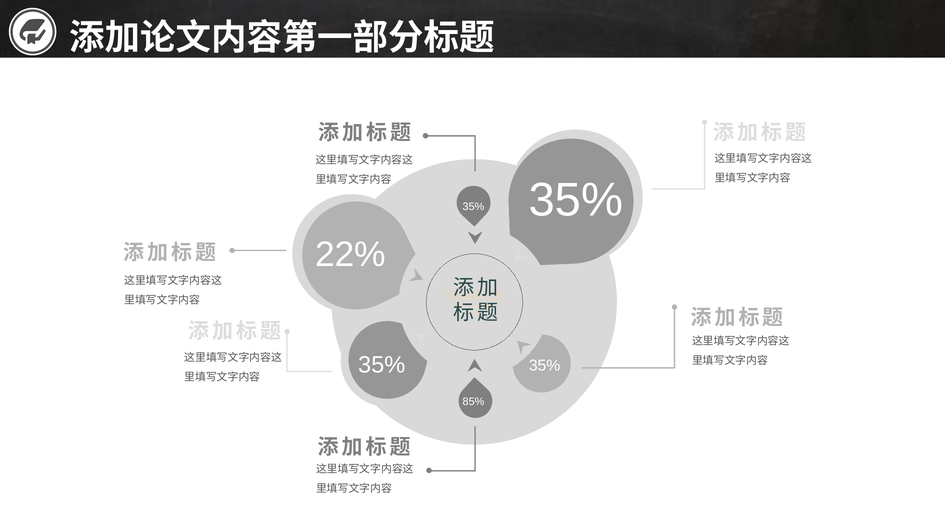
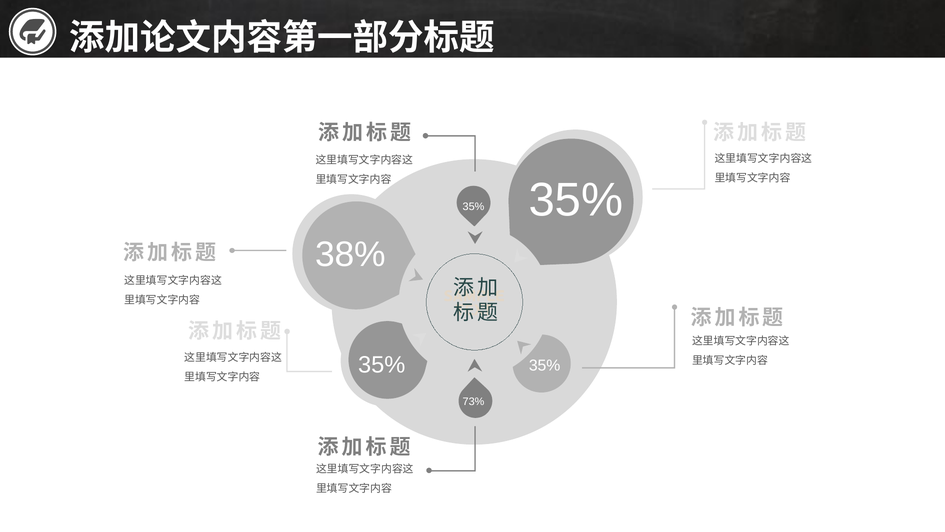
22%: 22% -> 38%
85%: 85% -> 73%
